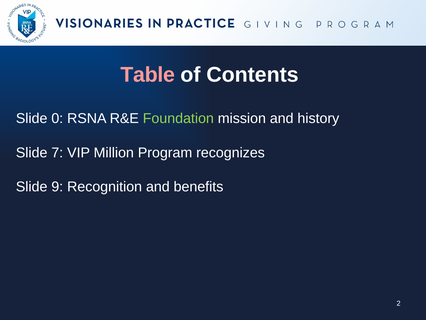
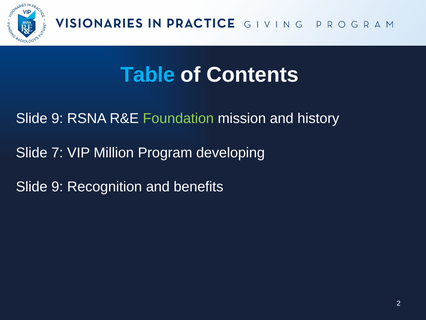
Table colour: pink -> light blue
0 at (57, 118): 0 -> 9
recognizes: recognizes -> developing
